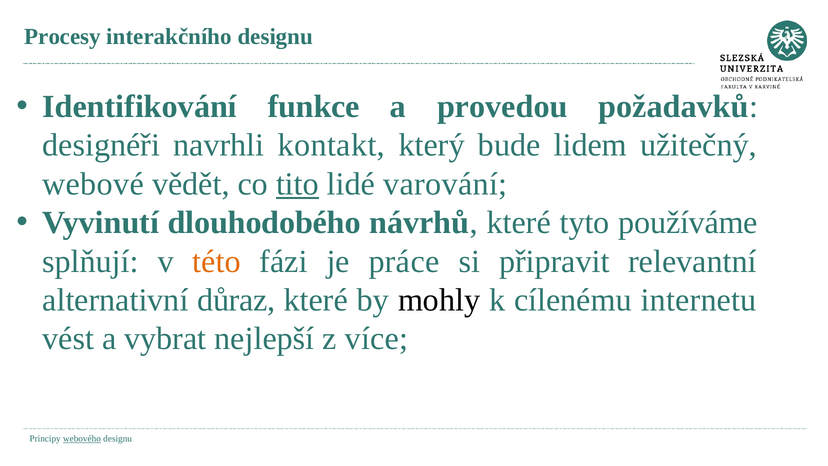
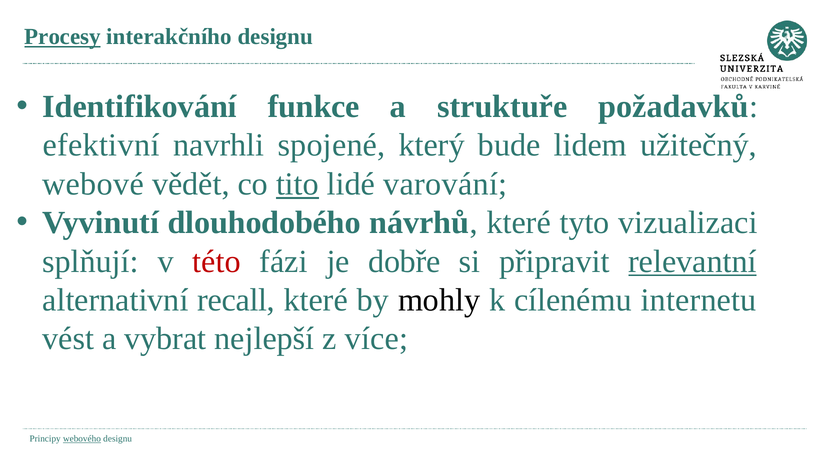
Procesy underline: none -> present
provedou: provedou -> struktuře
designéři: designéři -> efektivní
kontakt: kontakt -> spojené
používáme: používáme -> vizualizaci
této colour: orange -> red
práce: práce -> dobře
relevantní underline: none -> present
důraz: důraz -> recall
